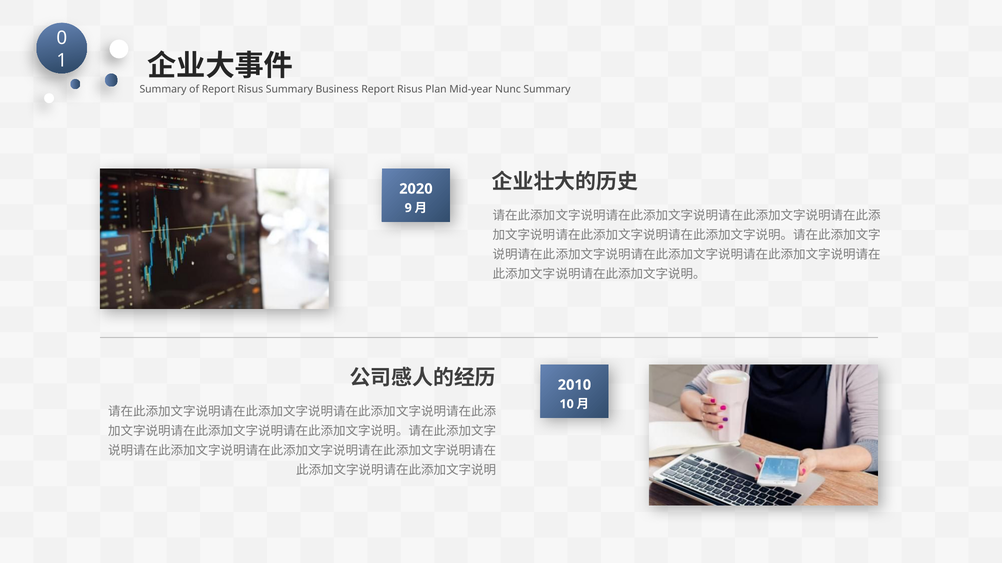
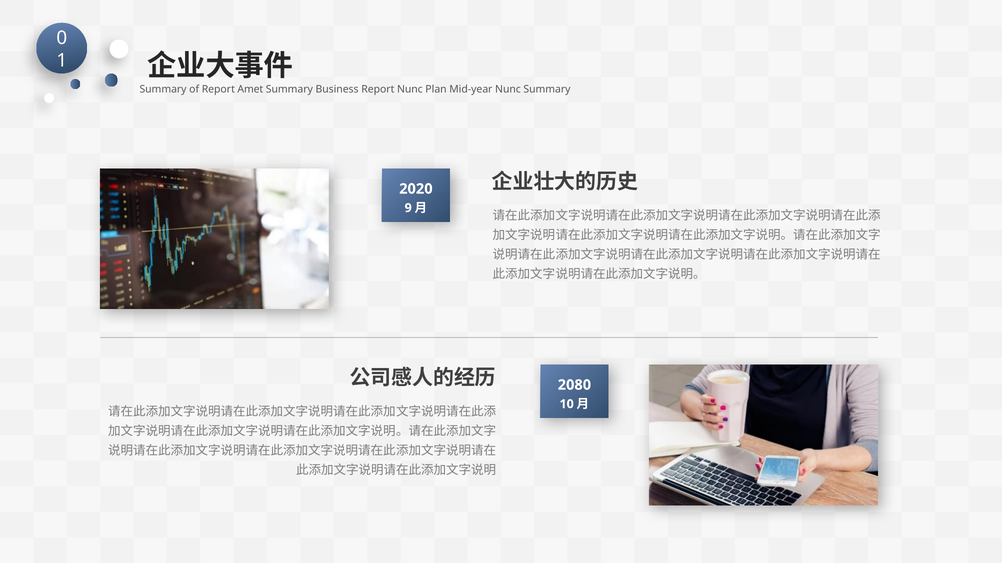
of Report Risus: Risus -> Amet
Business Report Risus: Risus -> Nunc
2010: 2010 -> 2080
